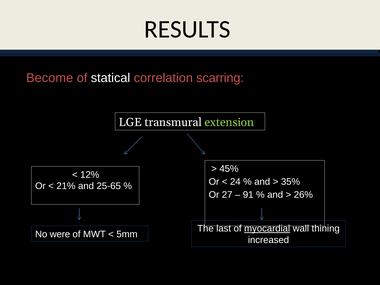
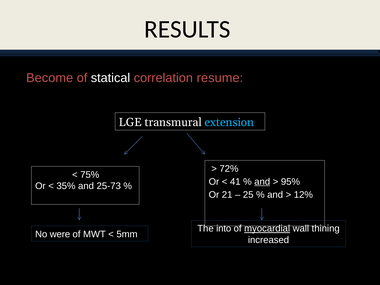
scarring: scarring -> resume
extension colour: light green -> light blue
45%: 45% -> 72%
12%: 12% -> 75%
24: 24 -> 41
and at (262, 182) underline: none -> present
35%: 35% -> 95%
21%: 21% -> 35%
25-65: 25-65 -> 25-73
27: 27 -> 21
91: 91 -> 25
26%: 26% -> 12%
last: last -> into
